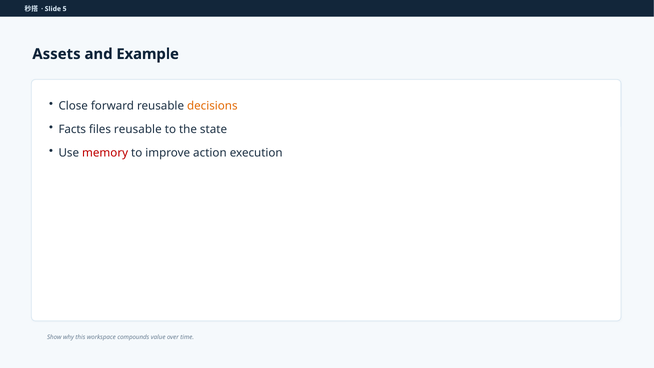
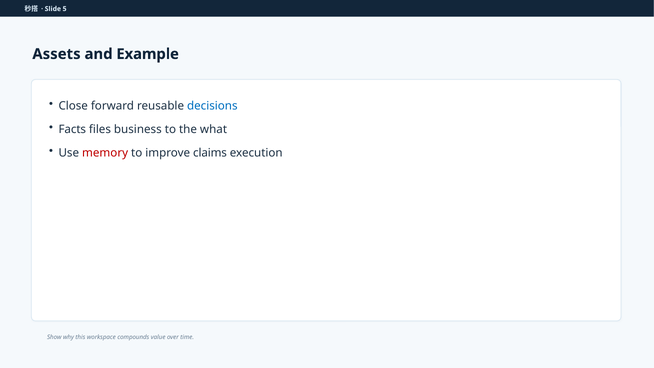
decisions colour: orange -> blue
files reusable: reusable -> business
state: state -> what
action: action -> claims
